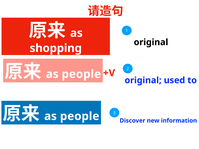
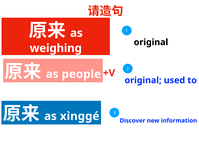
shopping: shopping -> weighing
people at (80, 116): people -> xìnggé
